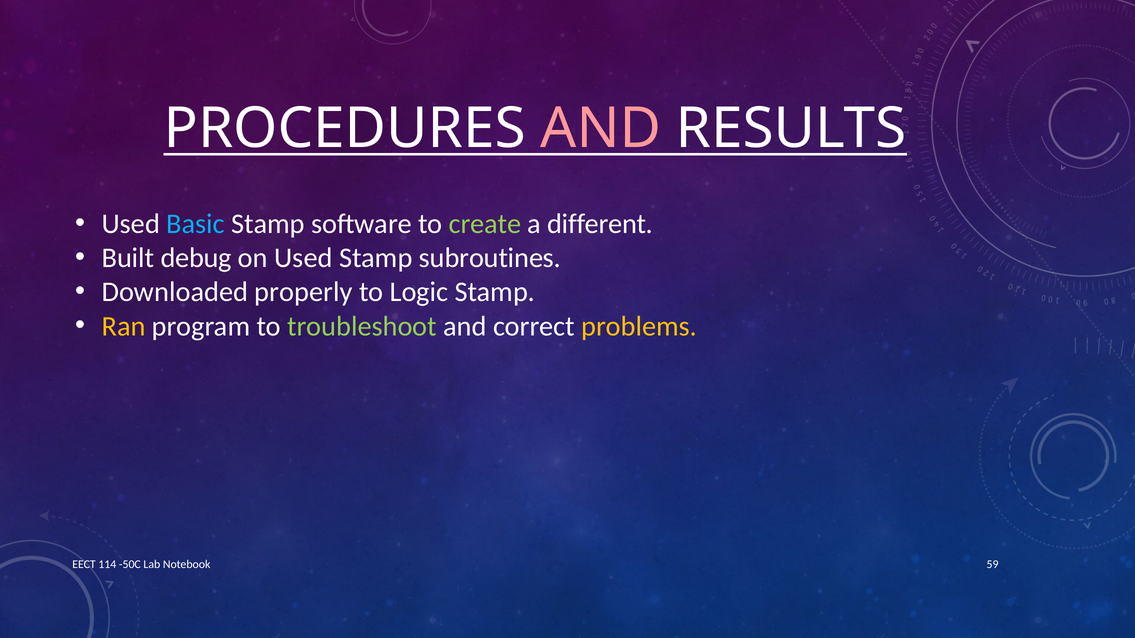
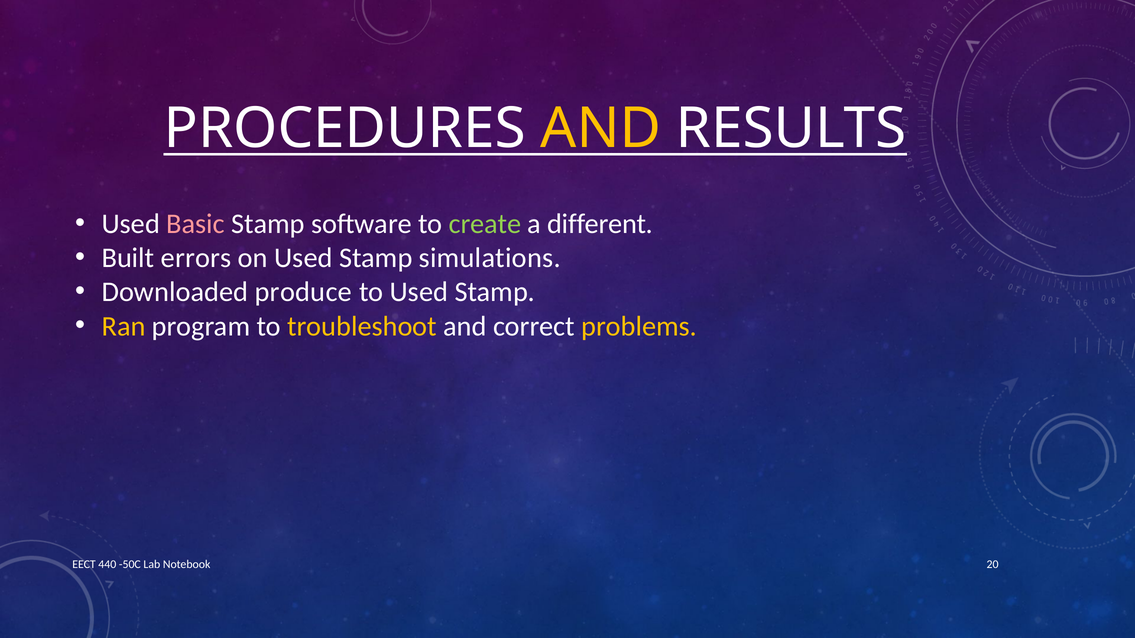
AND at (601, 128) colour: pink -> yellow
Basic colour: light blue -> pink
debug: debug -> errors
subroutines: subroutines -> simulations
properly: properly -> produce
to Logic: Logic -> Used
troubleshoot colour: light green -> yellow
114: 114 -> 440
59: 59 -> 20
